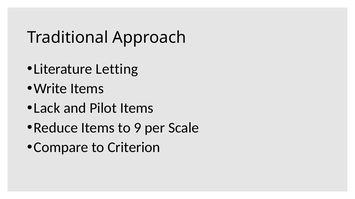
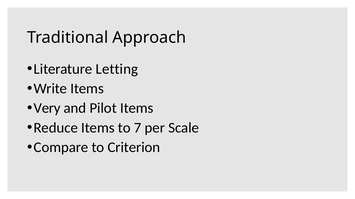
Lack: Lack -> Very
9: 9 -> 7
